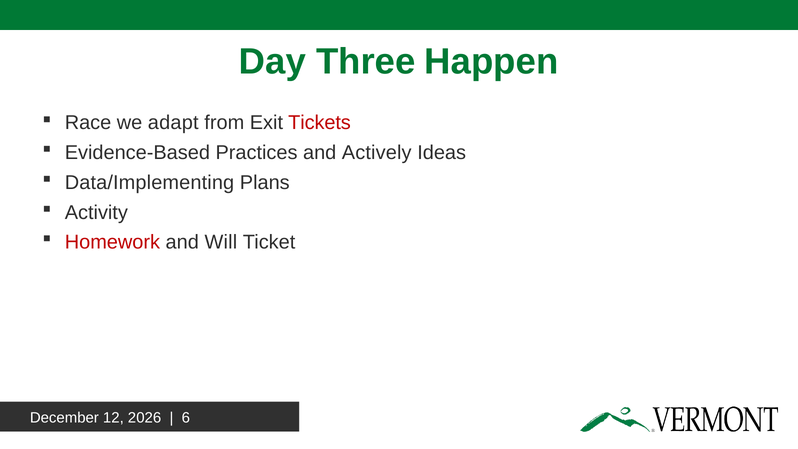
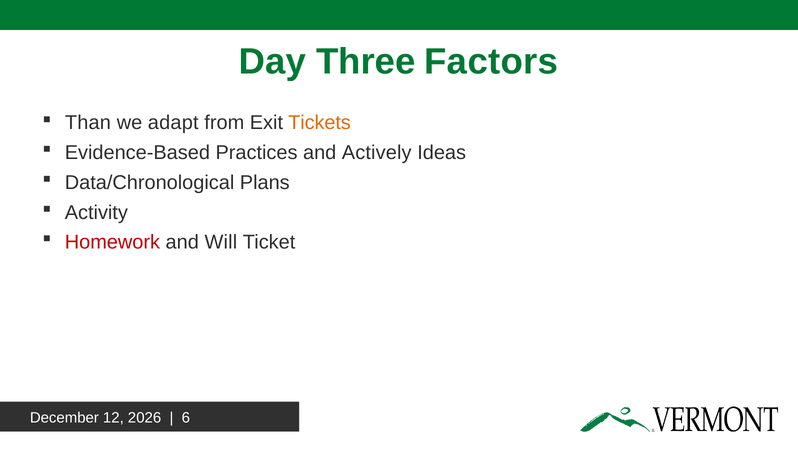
Happen: Happen -> Factors
Race: Race -> Than
Tickets colour: red -> orange
Data/Implementing: Data/Implementing -> Data/Chronological
